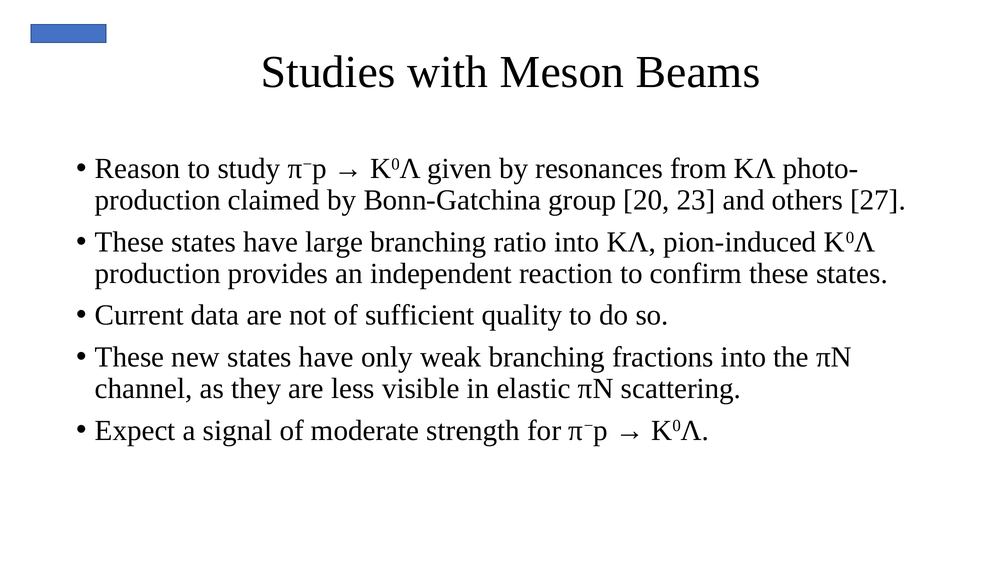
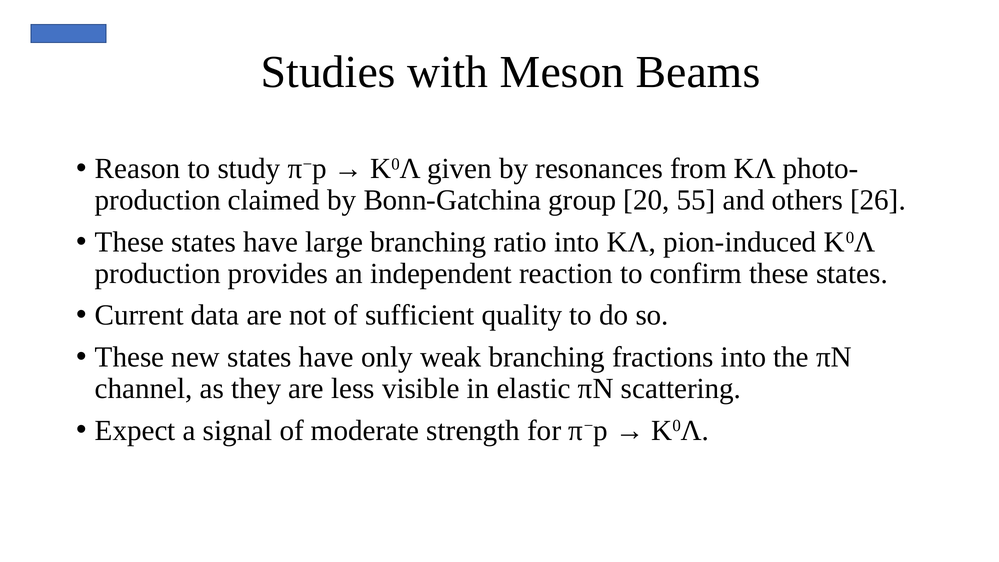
23: 23 -> 55
27: 27 -> 26
